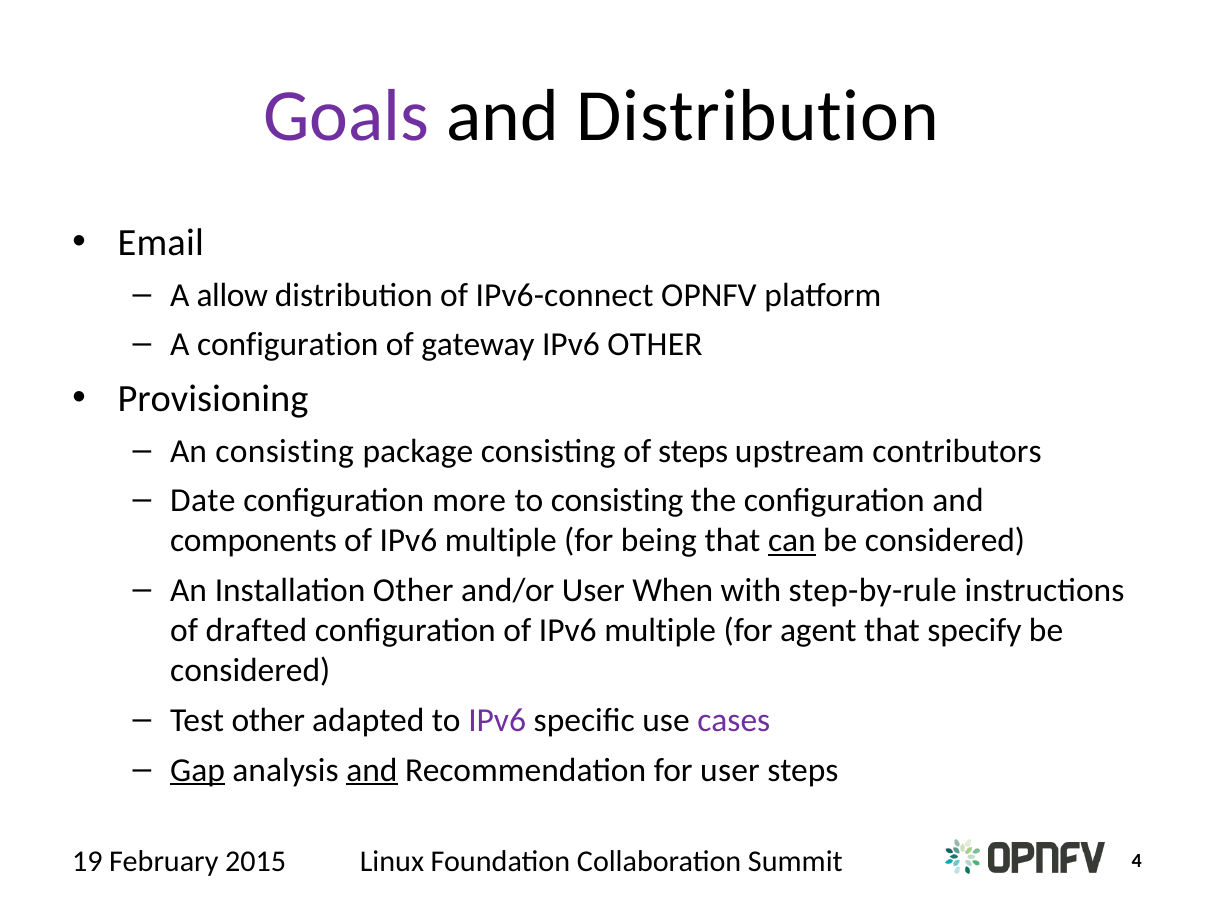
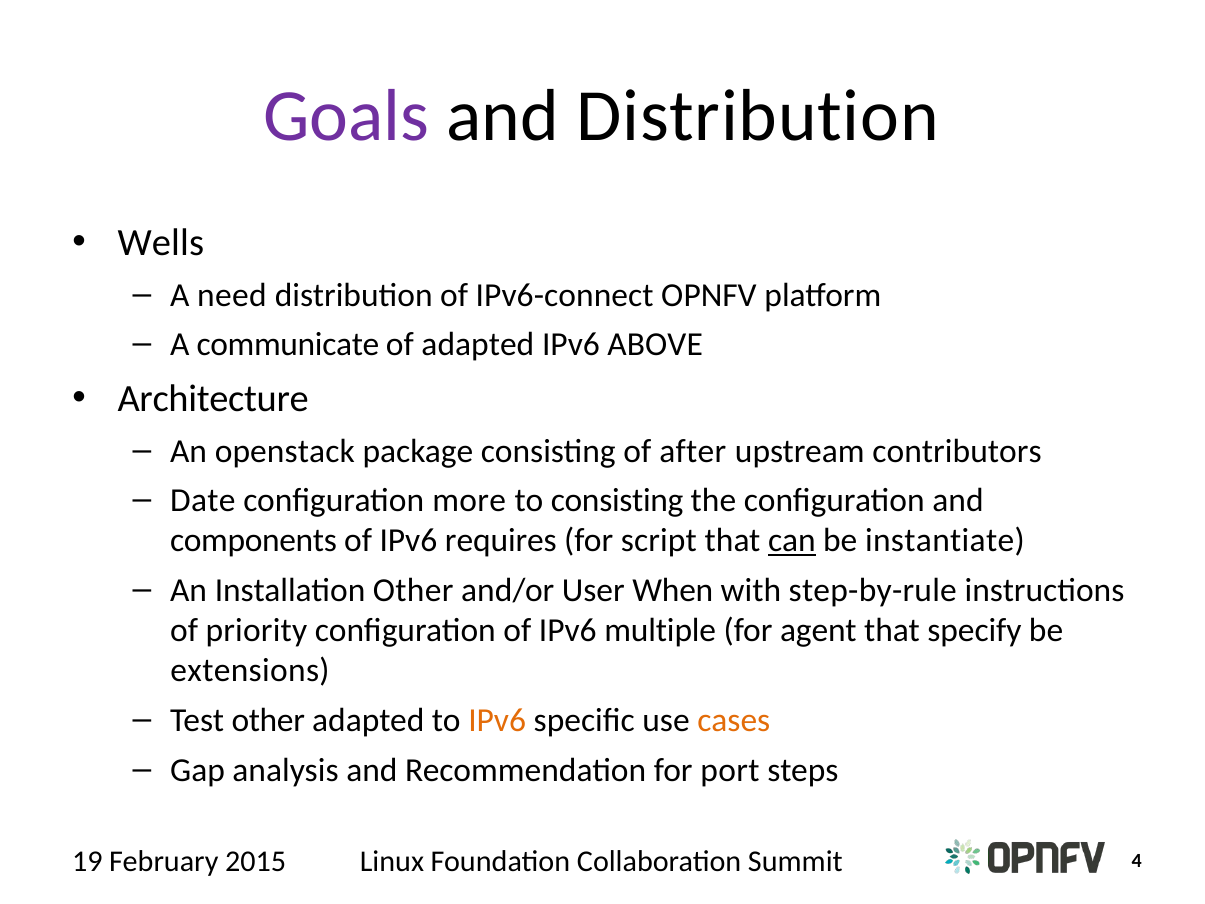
Email: Email -> Wells
allow: allow -> need
A configuration: configuration -> communicate
of gateway: gateway -> adapted
IPv6 OTHER: OTHER -> ABOVE
Provisioning: Provisioning -> Architecture
An consisting: consisting -> openstack
of steps: steps -> after
multiple at (501, 541): multiple -> requires
being: being -> script
considered at (945, 541): considered -> instantiate
drafted: drafted -> priority
considered at (250, 671): considered -> extensions
IPv6 at (497, 720) colour: purple -> orange
cases colour: purple -> orange
Gap underline: present -> none
and at (372, 770) underline: present -> none
for user: user -> port
